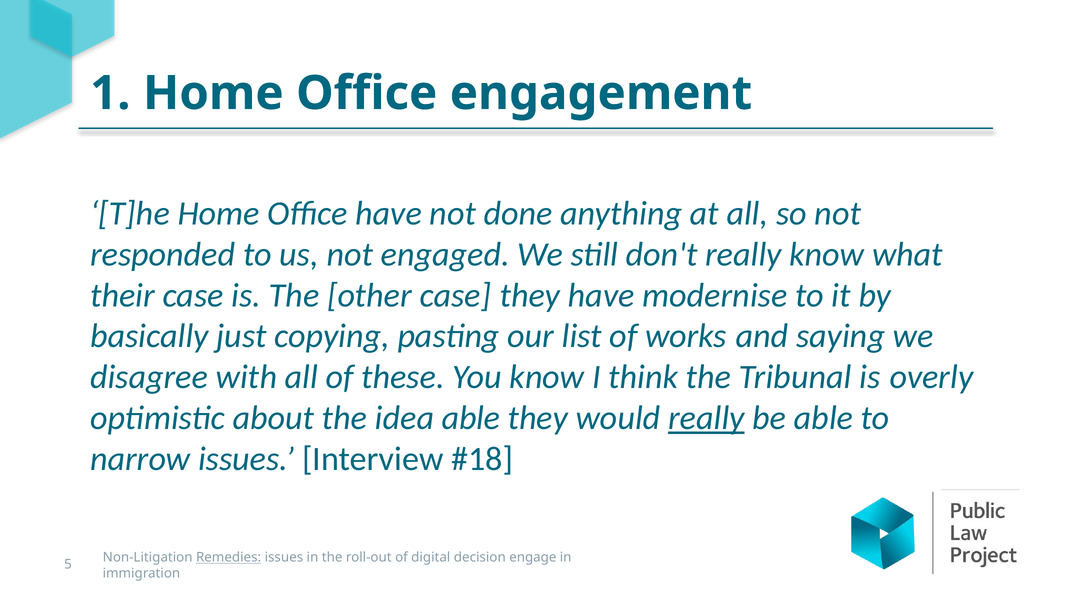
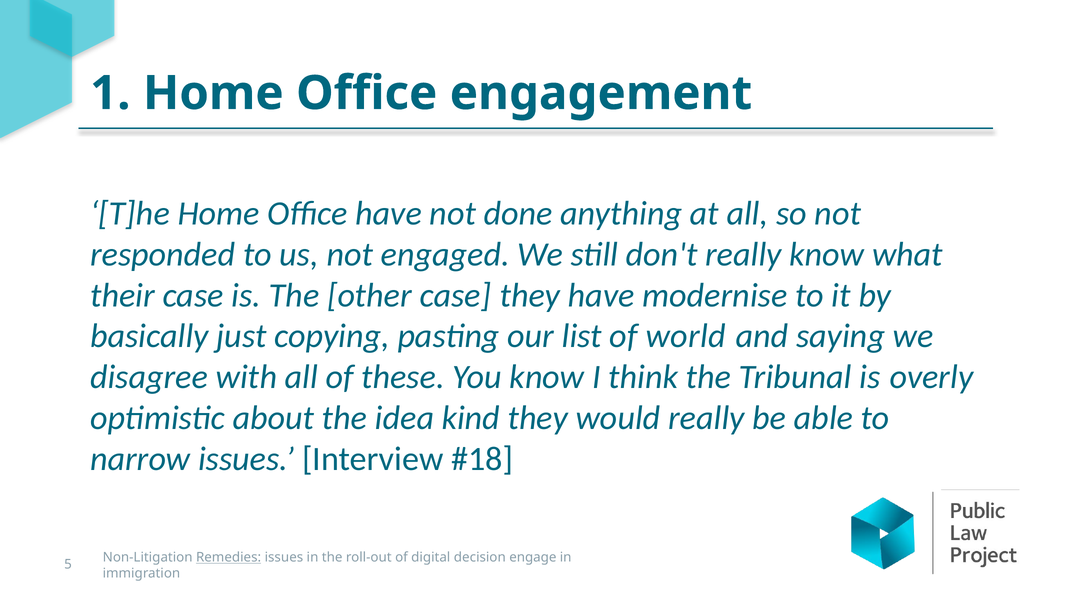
works: works -> world
idea able: able -> kind
really at (706, 418) underline: present -> none
